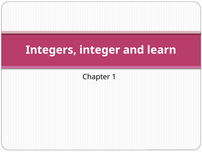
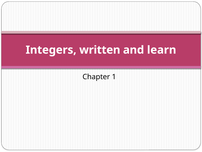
integer: integer -> written
